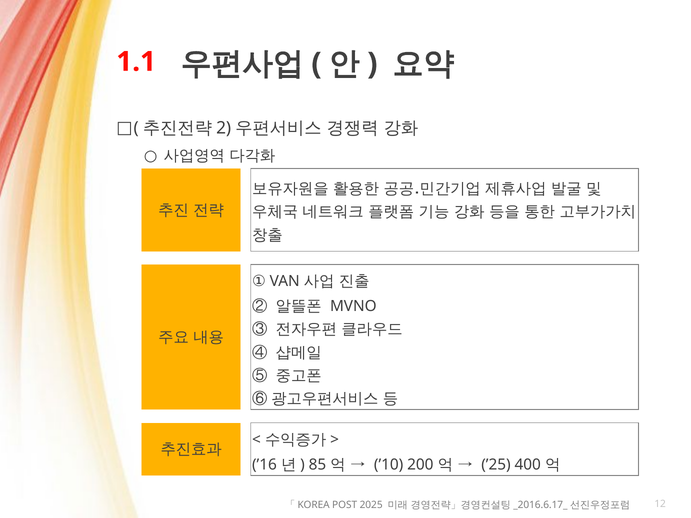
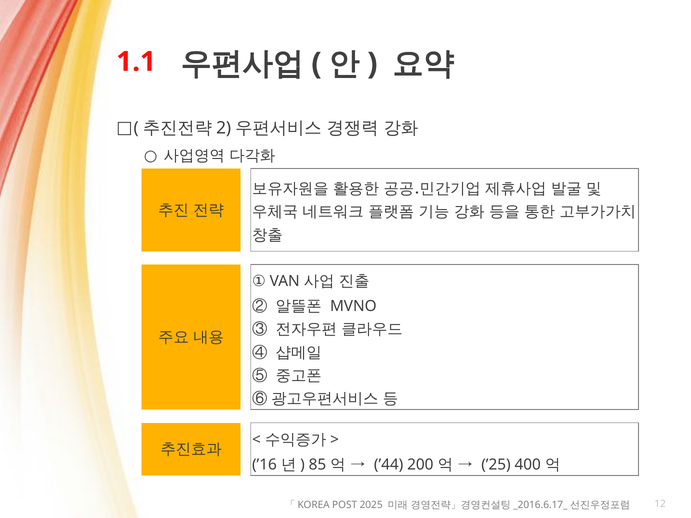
’10: ’10 -> ’44
